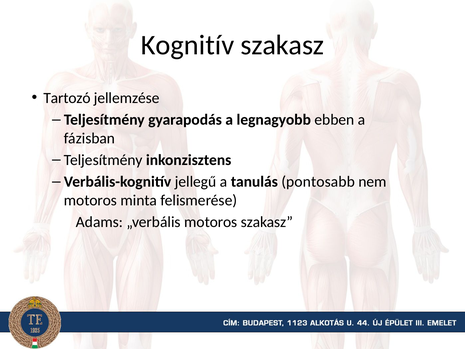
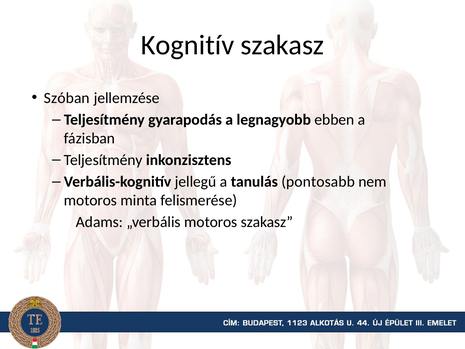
Tartozó: Tartozó -> Szóban
